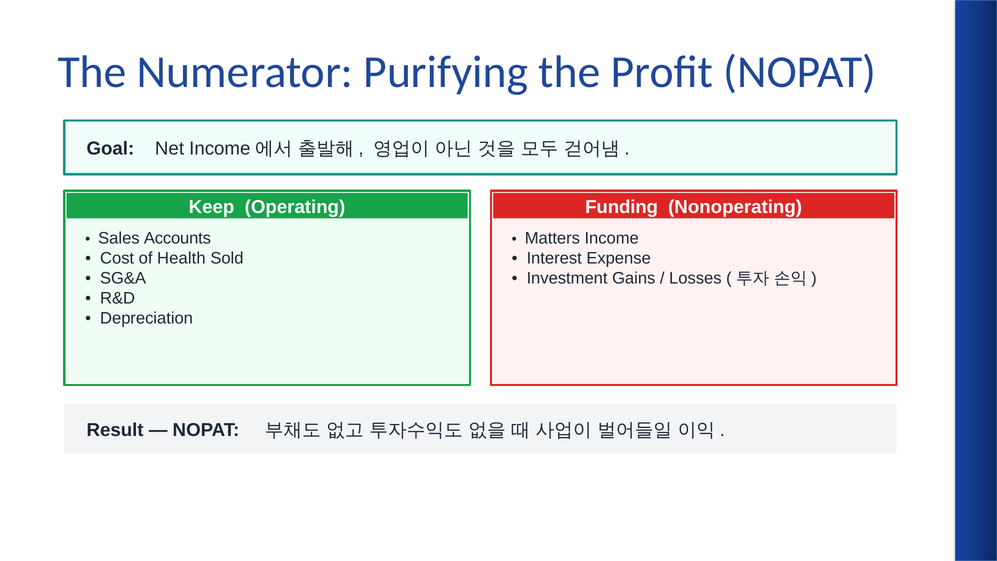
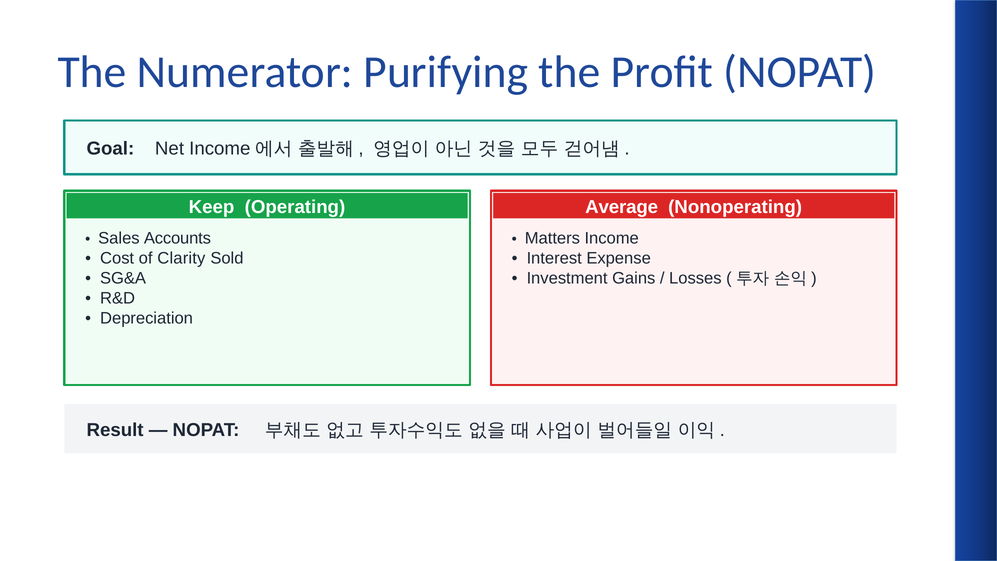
Funding: Funding -> Average
Health: Health -> Clarity
